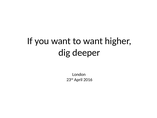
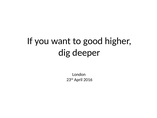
to want: want -> good
